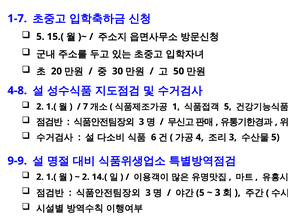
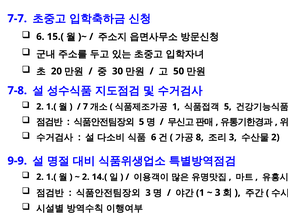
1-7: 1-7 -> 7-7
5 at (40, 37): 5 -> 6
4-8: 4-8 -> 7-8
3 at (141, 122): 3 -> 5
4: 4 -> 8
5 at (275, 137): 5 -> 2
5 at (200, 193): 5 -> 1
